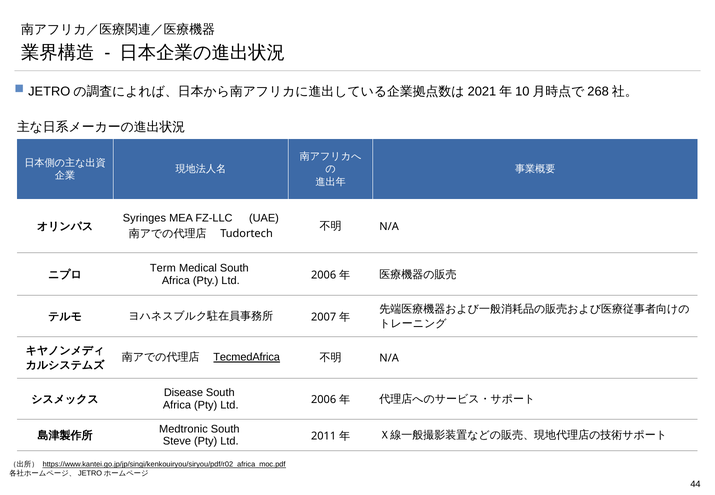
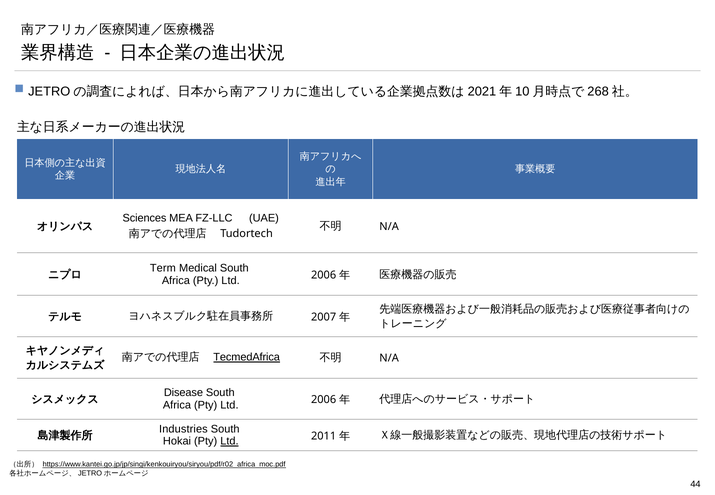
Syringes: Syringes -> Sciences
Medtronic: Medtronic -> Industries
Steve: Steve -> Hokai
Ltd at (229, 441) underline: none -> present
